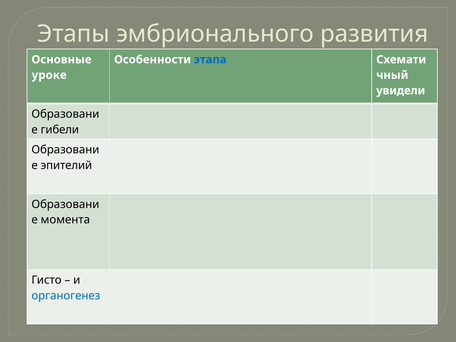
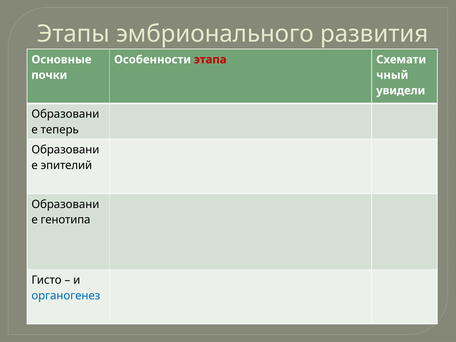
этапа colour: blue -> red
уроке: уроке -> почки
гибели: гибели -> теперь
момента: момента -> генотипа
